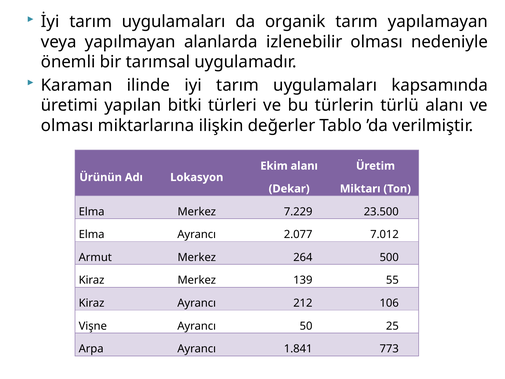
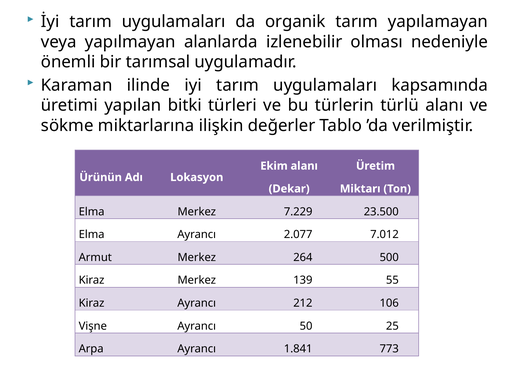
olması at (67, 125): olması -> sökme
